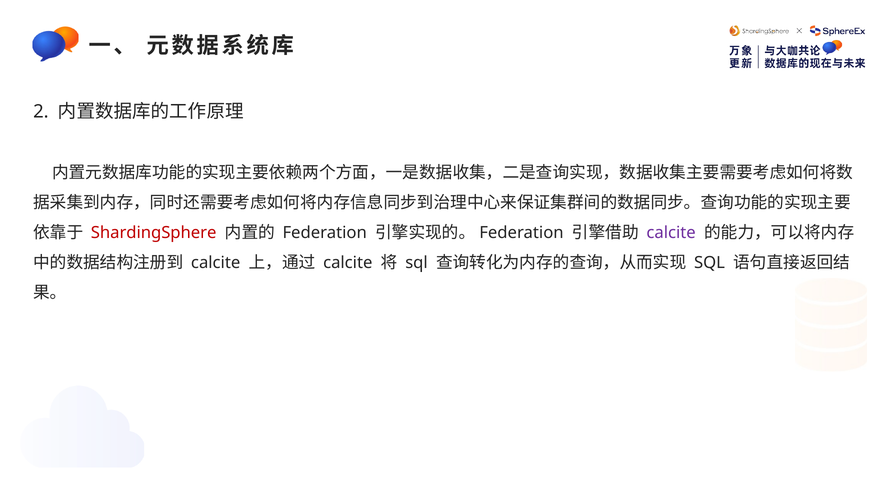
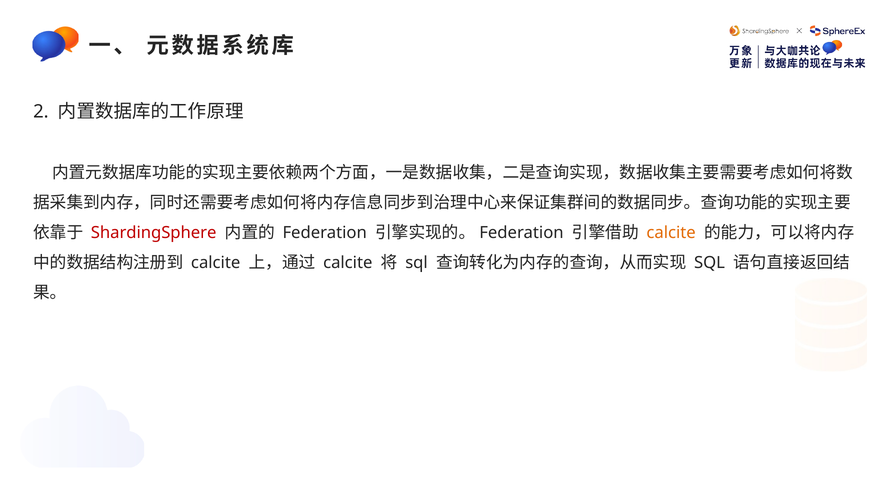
calcite at (671, 233) colour: purple -> orange
